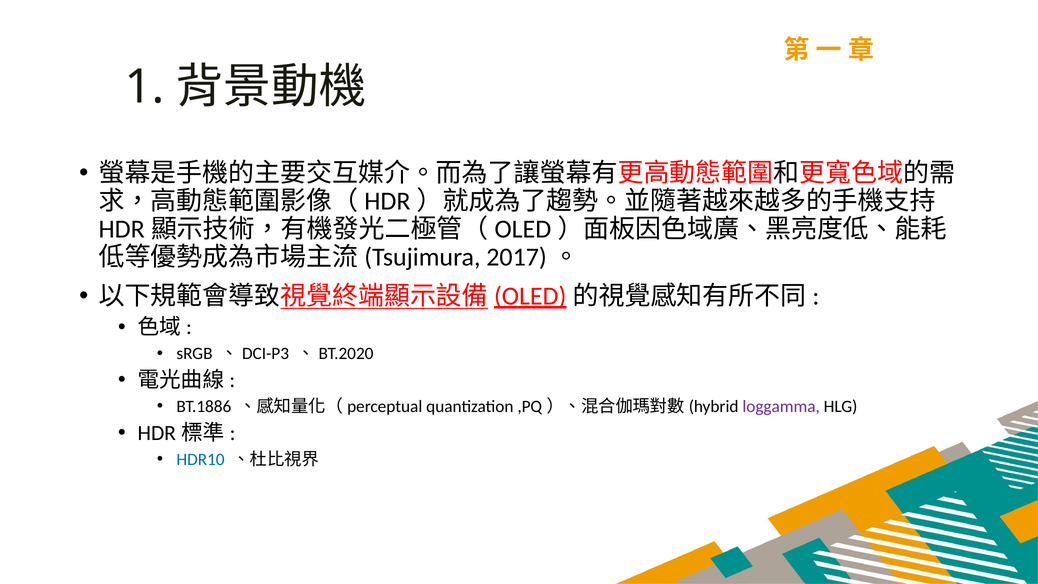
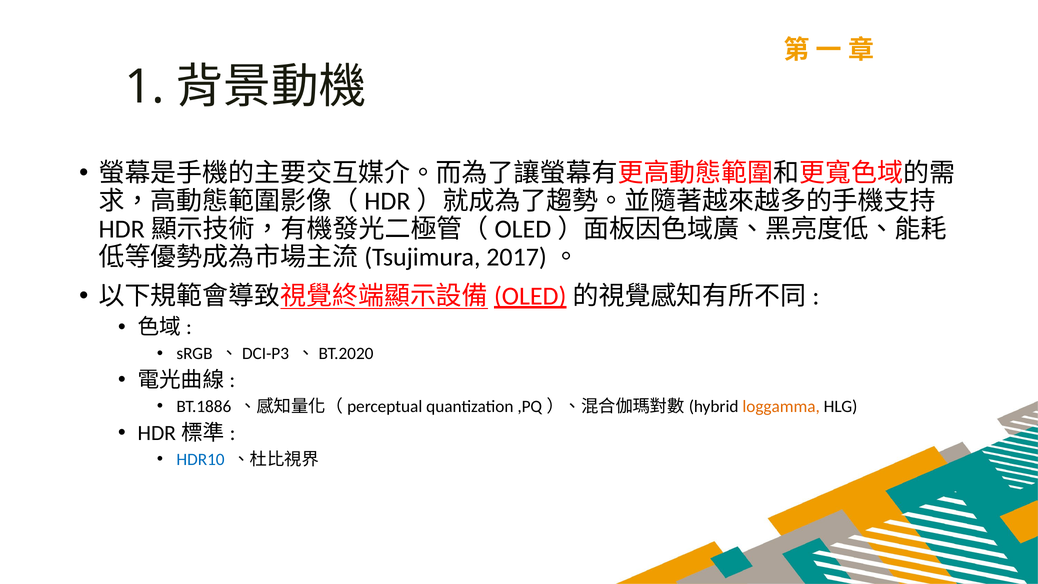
loggamma colour: purple -> orange
